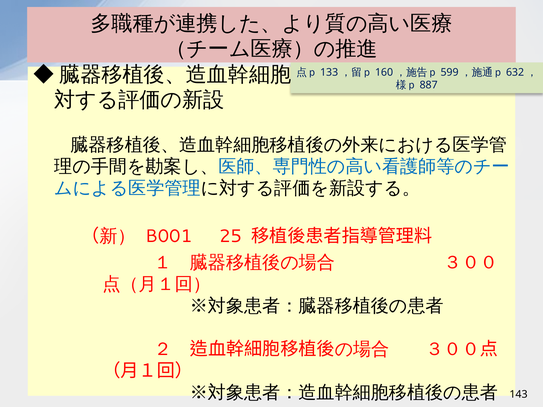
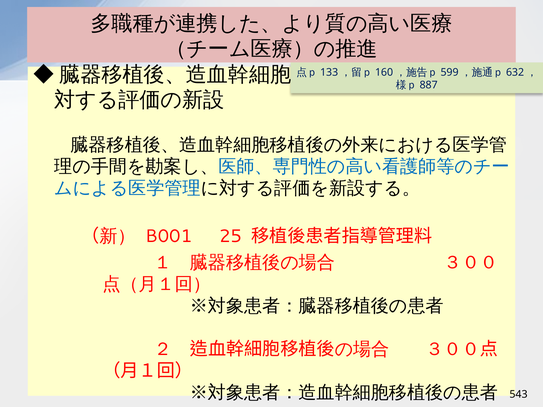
143: 143 -> 543
